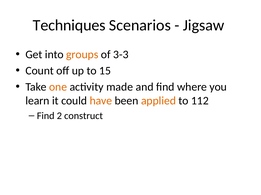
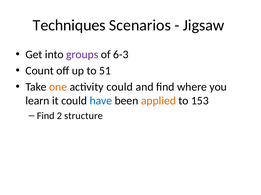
groups colour: orange -> purple
3-3: 3-3 -> 6-3
15: 15 -> 51
activity made: made -> could
have colour: orange -> blue
112: 112 -> 153
construct: construct -> structure
